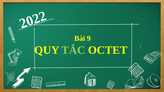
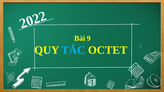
TẮC colour: light green -> light blue
